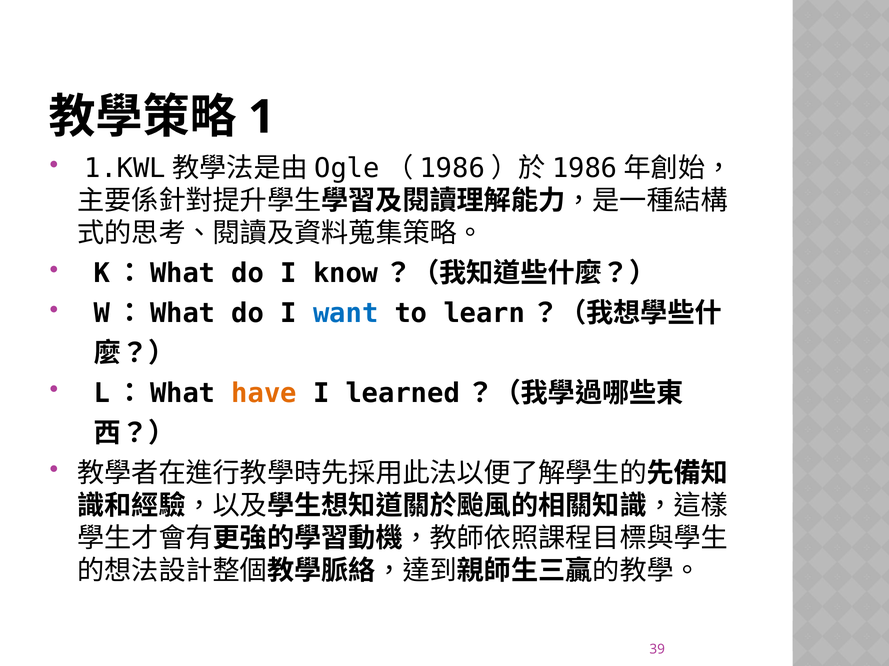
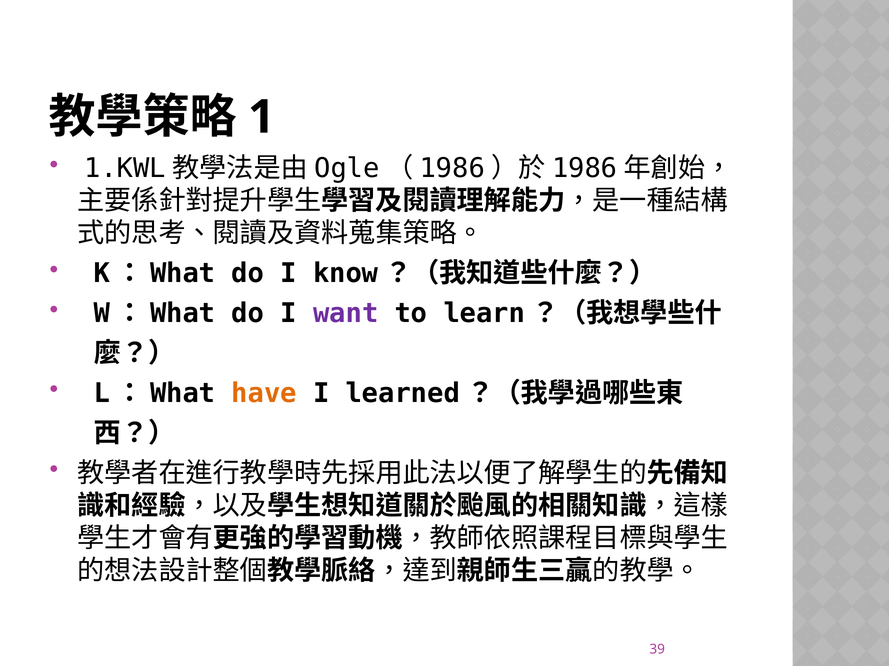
want colour: blue -> purple
